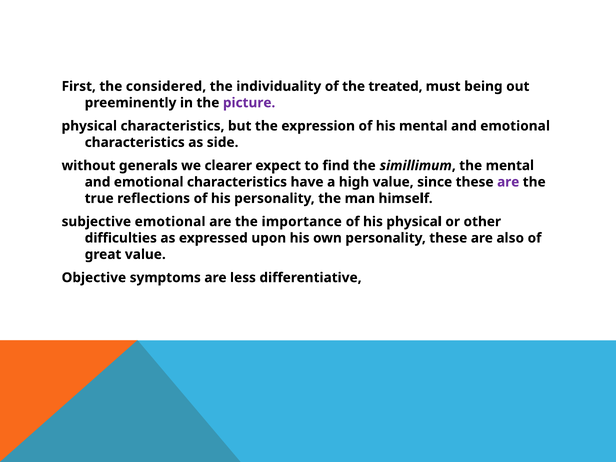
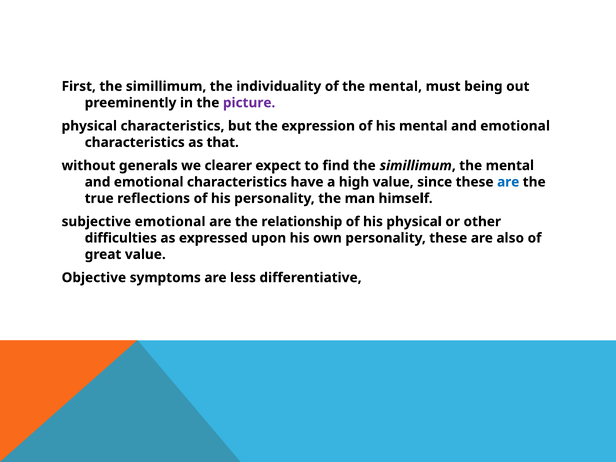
First the considered: considered -> simillimum
of the treated: treated -> mental
side: side -> that
are at (508, 182) colour: purple -> blue
importance: importance -> relationship
